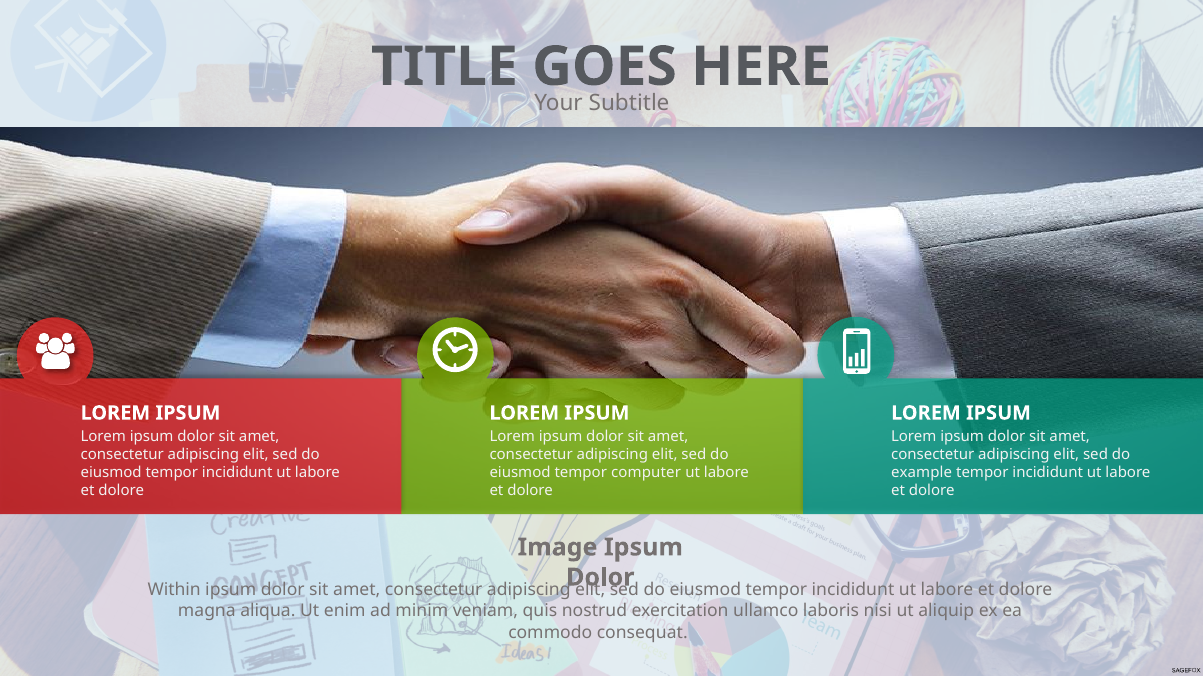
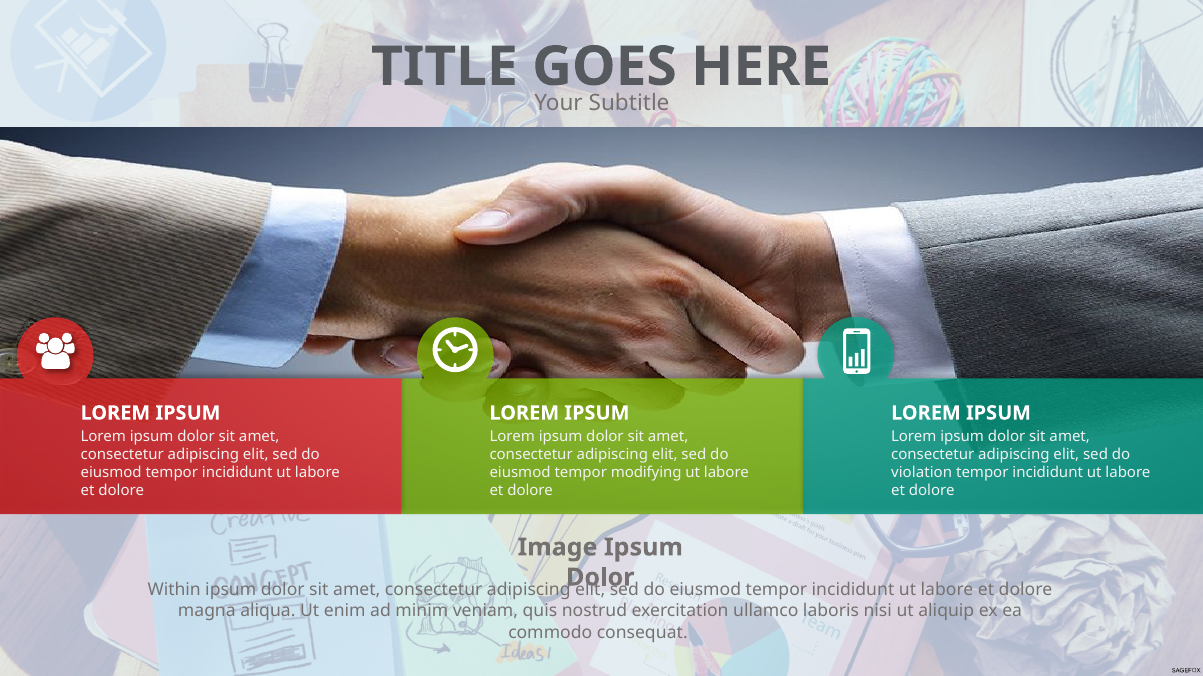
computer: computer -> modifying
example: example -> violation
